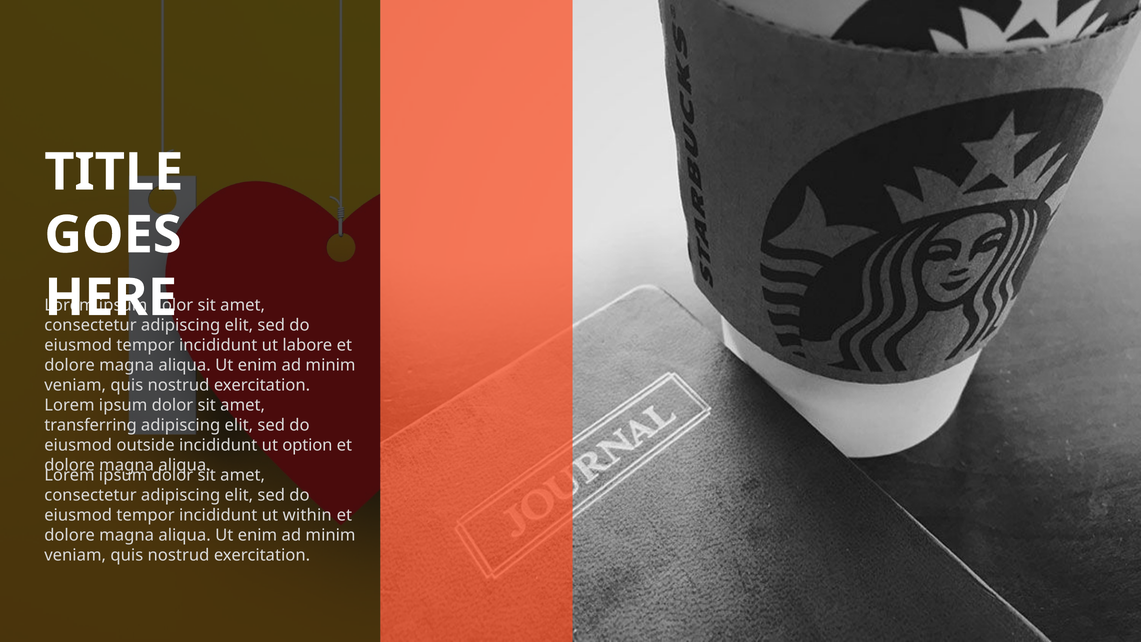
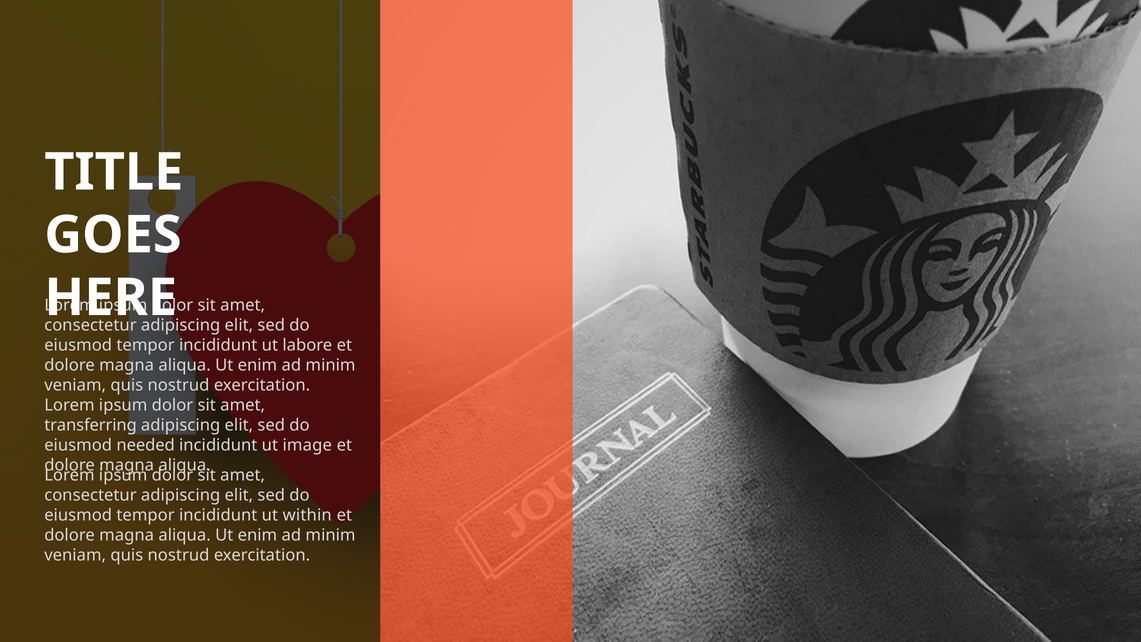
outside: outside -> needed
option: option -> image
